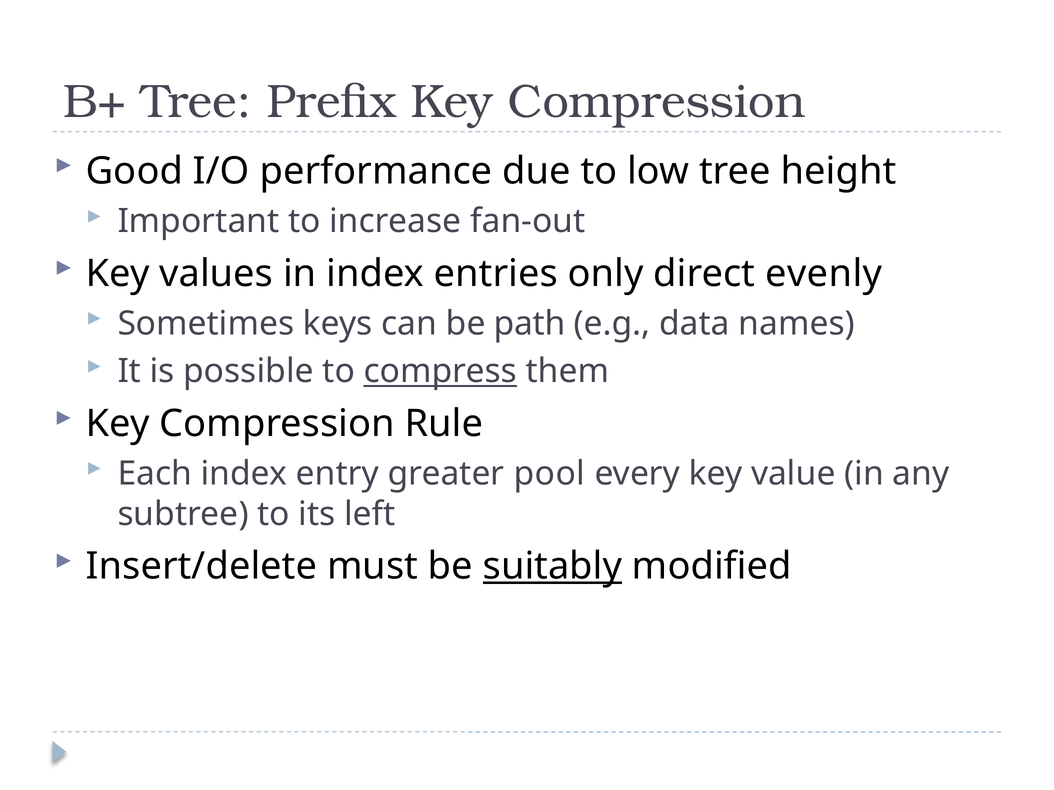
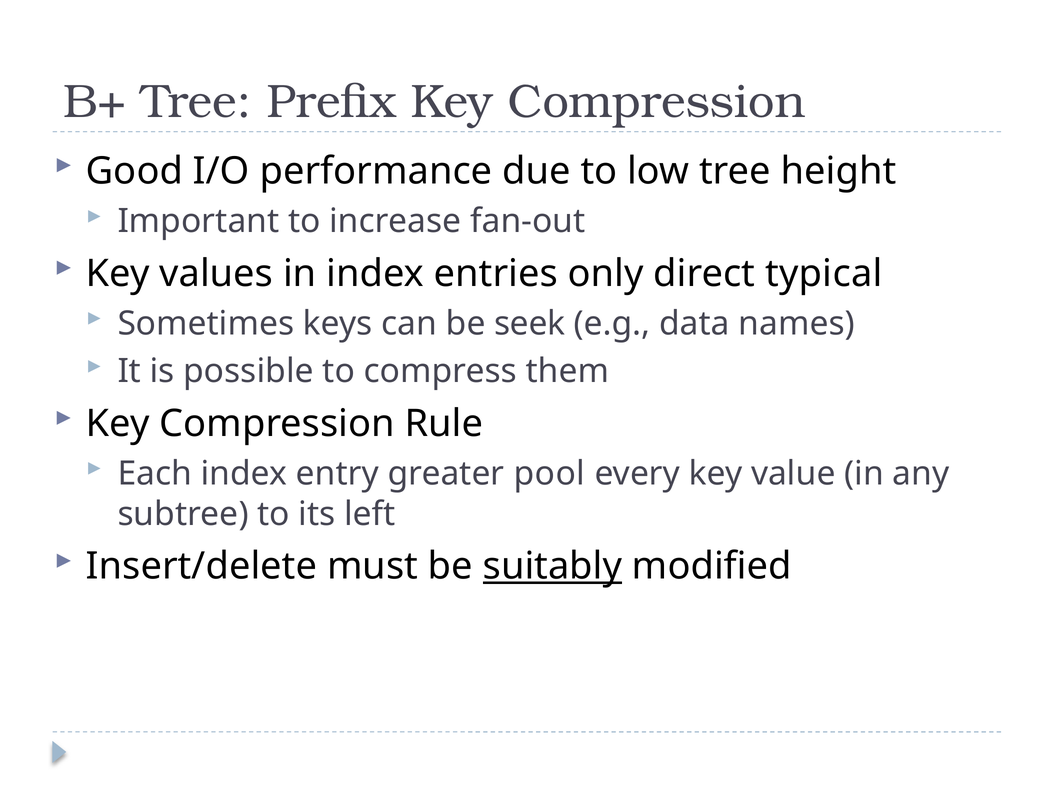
evenly: evenly -> typical
path: path -> seek
compress underline: present -> none
